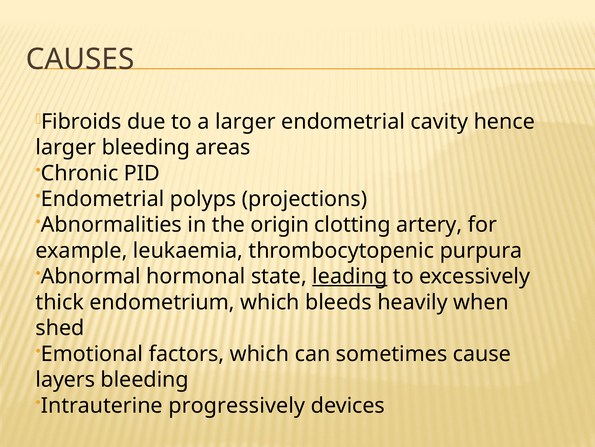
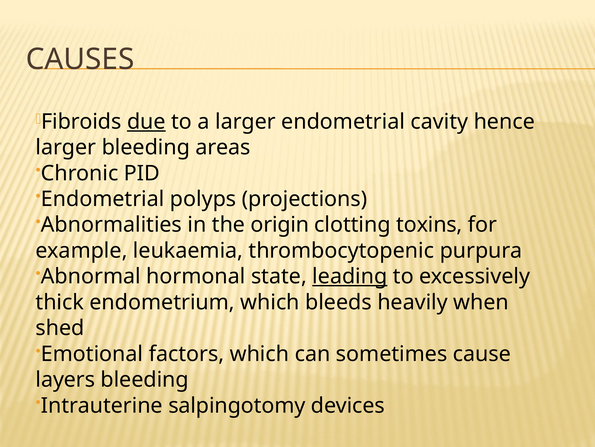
due underline: none -> present
artery: artery -> toxins
progressively: progressively -> salpingotomy
